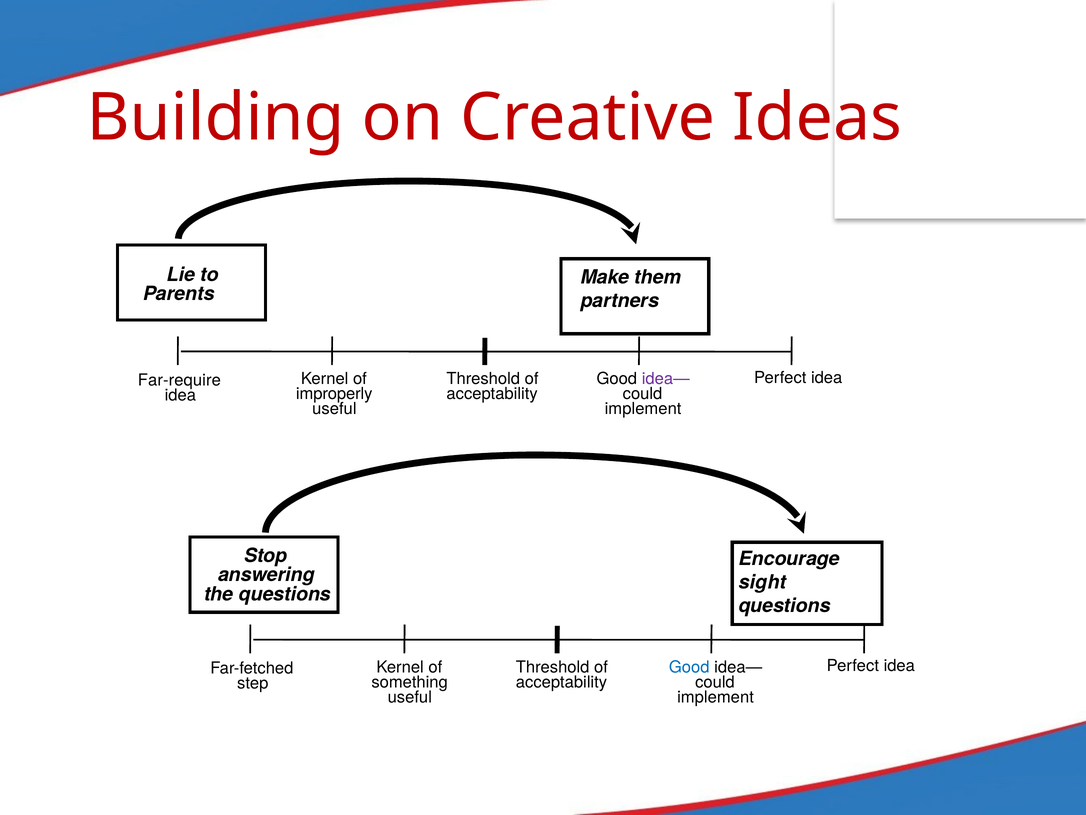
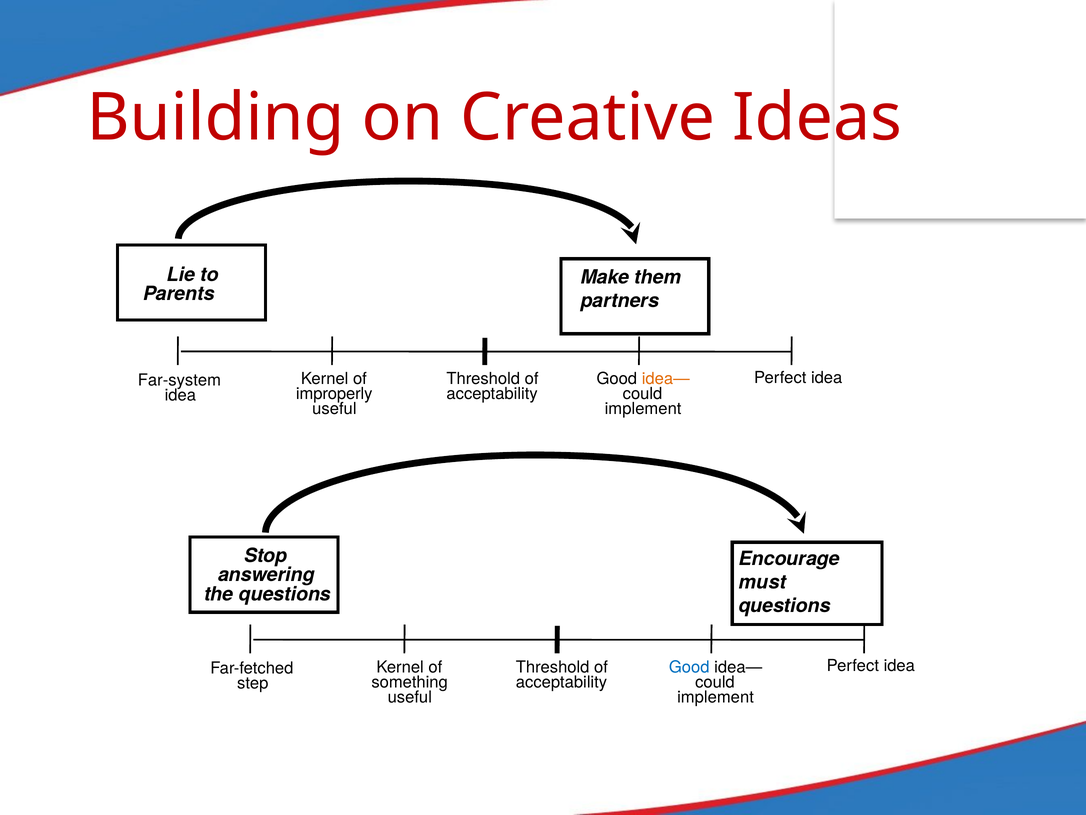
idea— at (666, 379) colour: purple -> orange
Far-require: Far-require -> Far-system
sight: sight -> must
